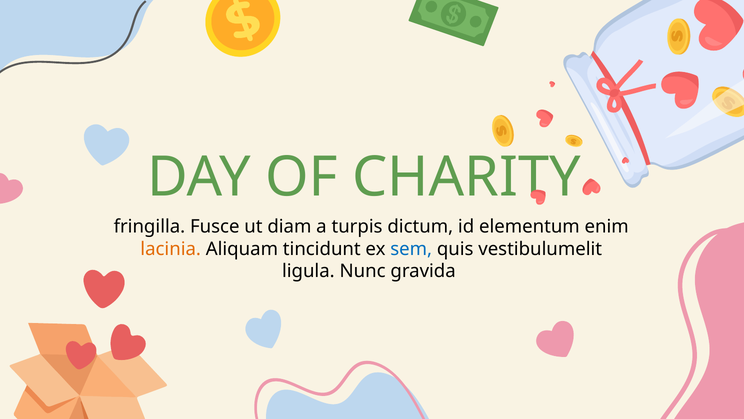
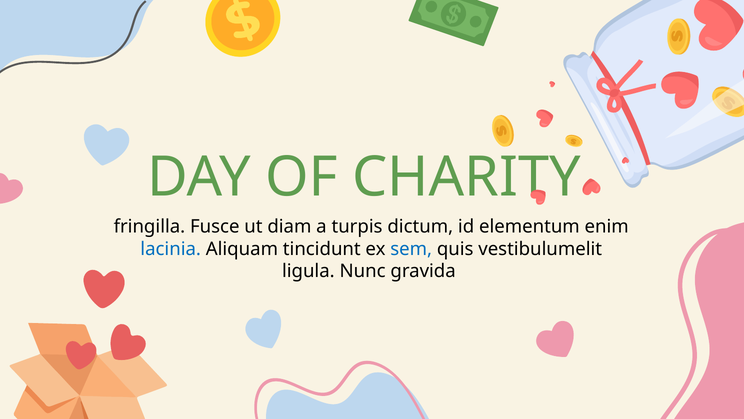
lacinia colour: orange -> blue
